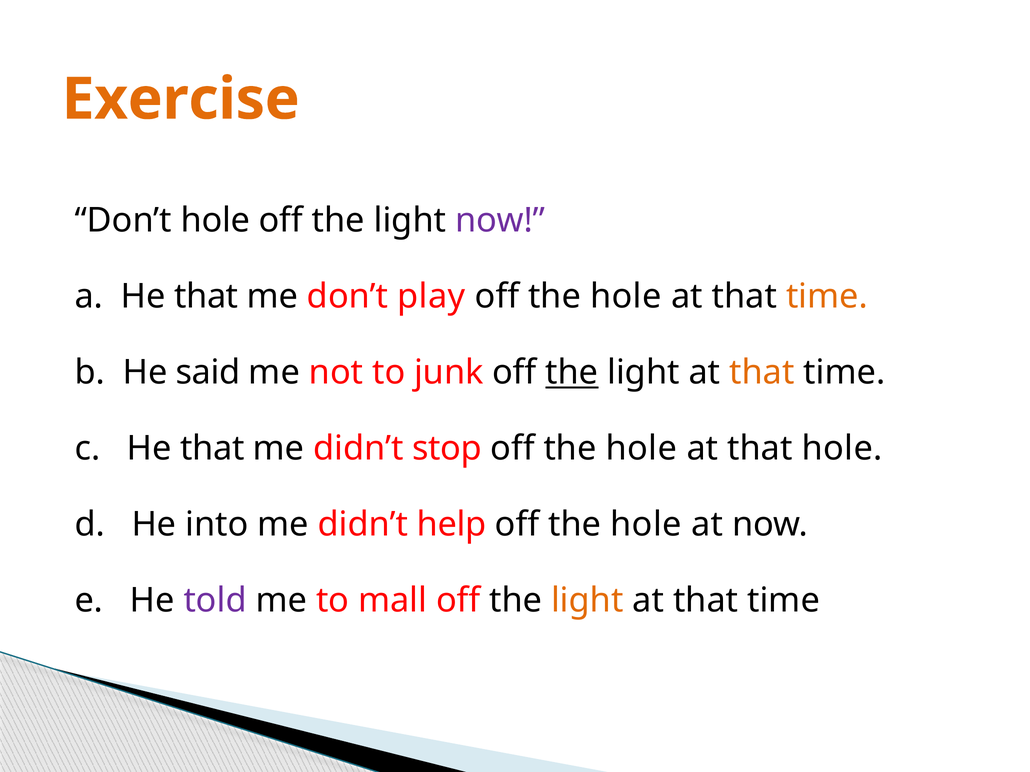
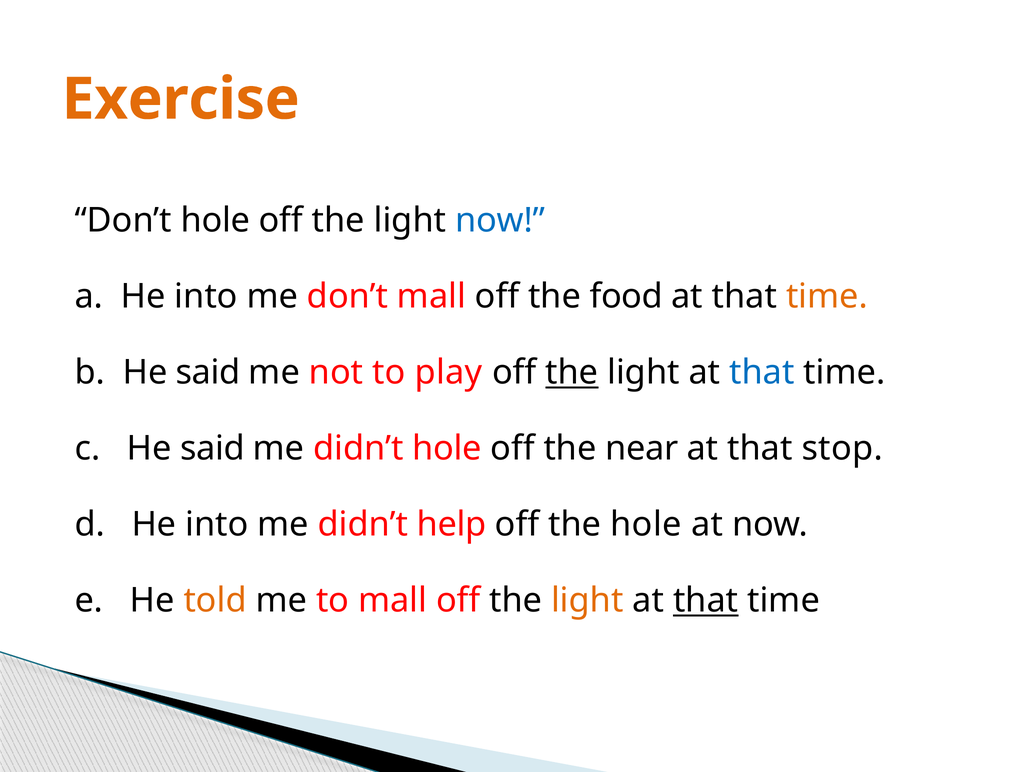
now at (500, 221) colour: purple -> blue
a He that: that -> into
don’t play: play -> mall
hole at (626, 297): hole -> food
junk: junk -> play
that at (762, 373) colour: orange -> blue
c He that: that -> said
didn’t stop: stop -> hole
hole at (641, 449): hole -> near
that hole: hole -> stop
told colour: purple -> orange
that at (706, 601) underline: none -> present
